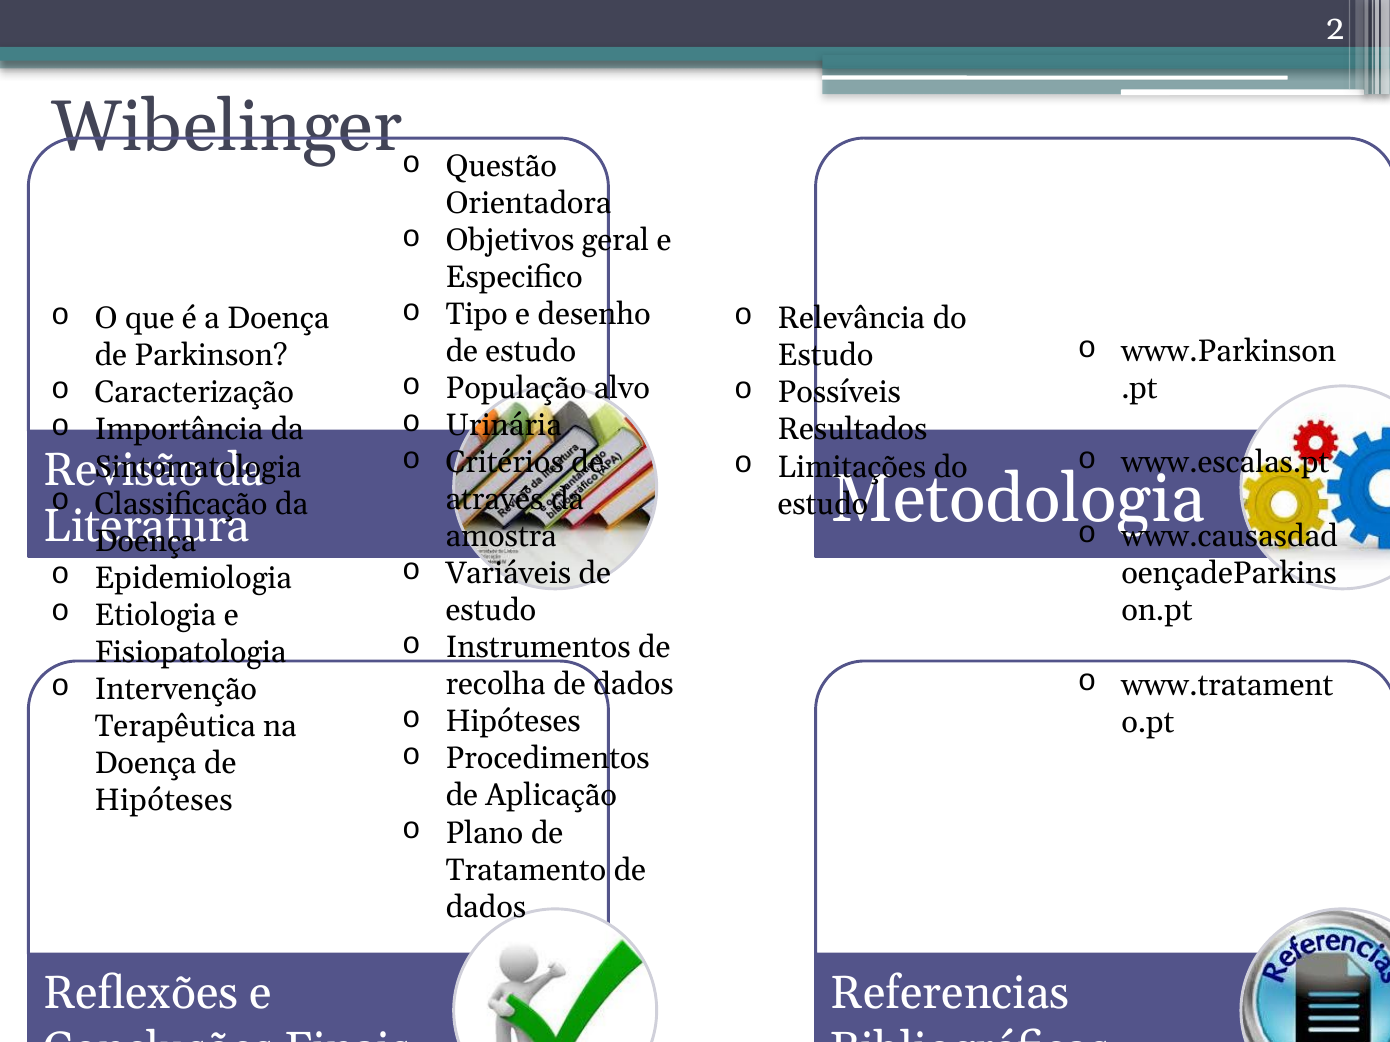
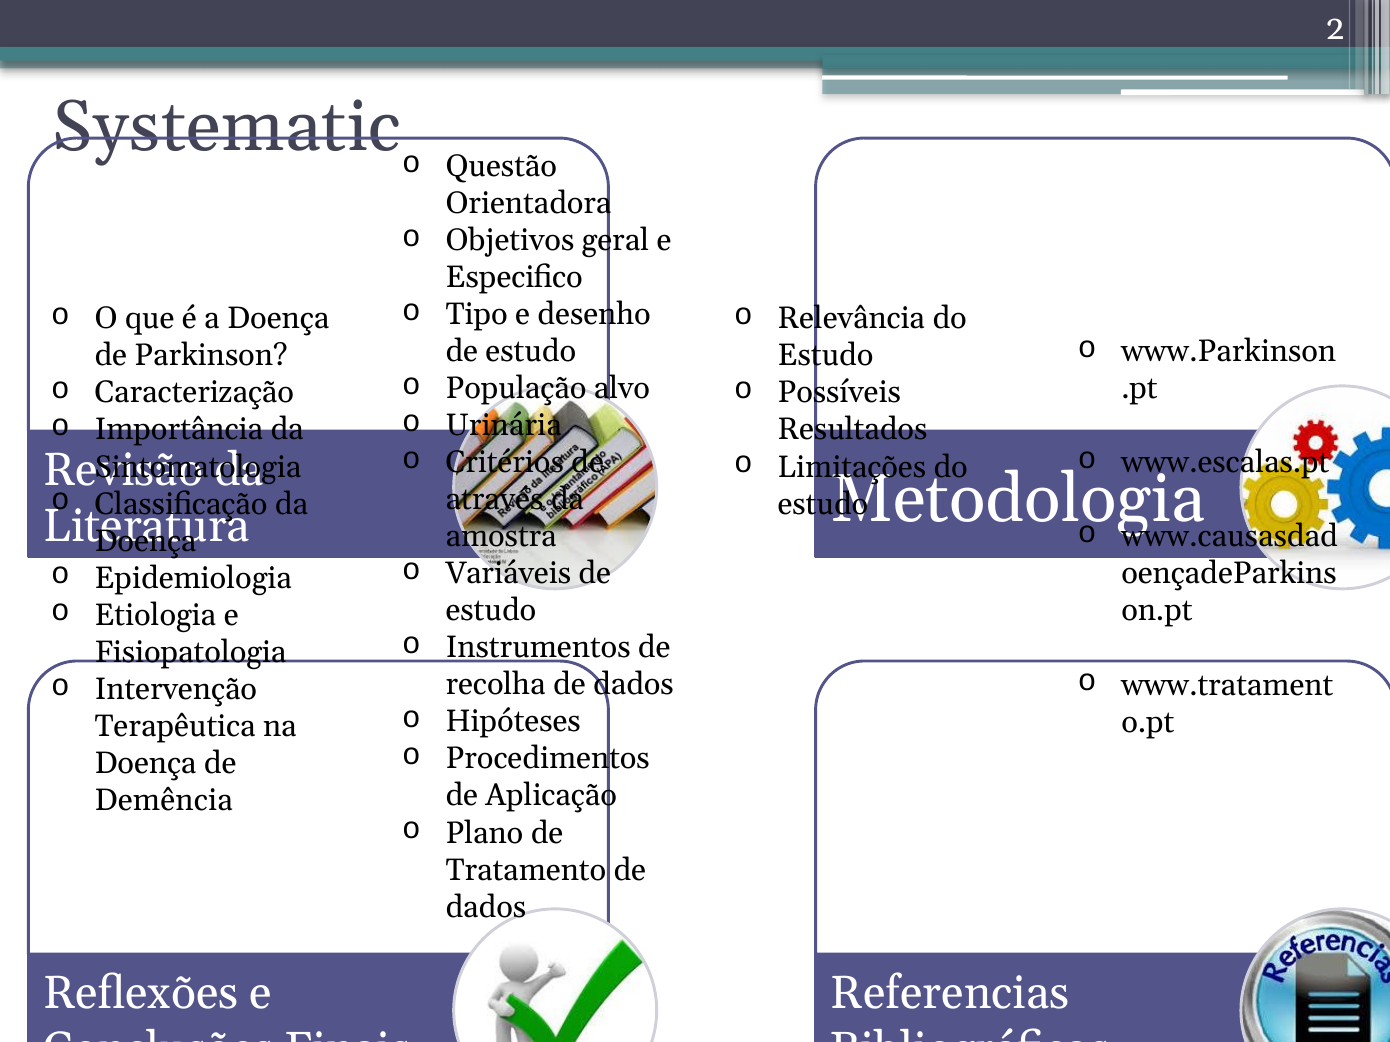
Wibelinger: Wibelinger -> Systematic
Hipóteses at (164, 801): Hipóteses -> Demência
